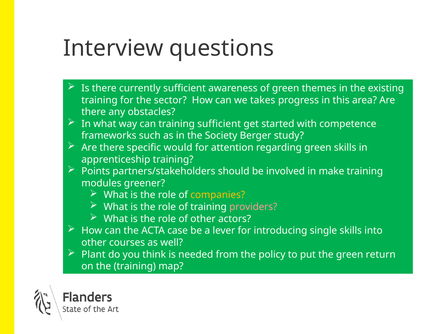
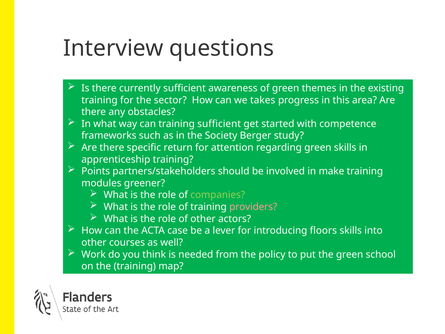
would: would -> return
companies colour: yellow -> light green
single: single -> floors
Plant: Plant -> Work
return: return -> school
